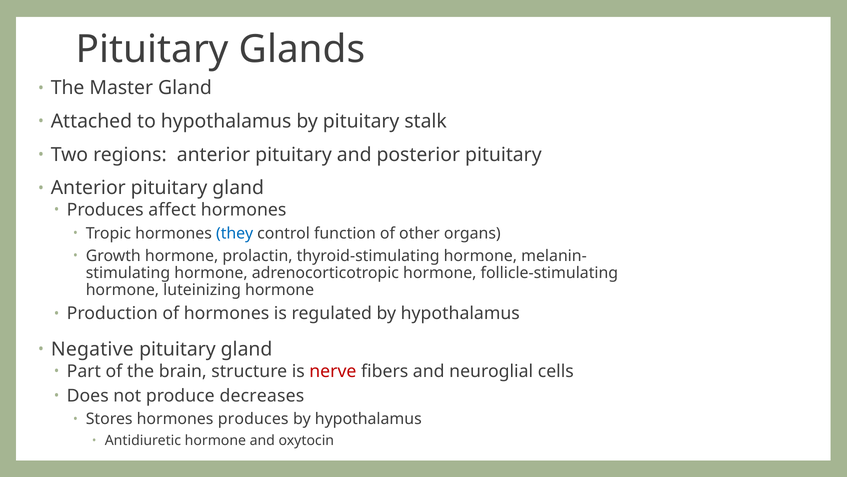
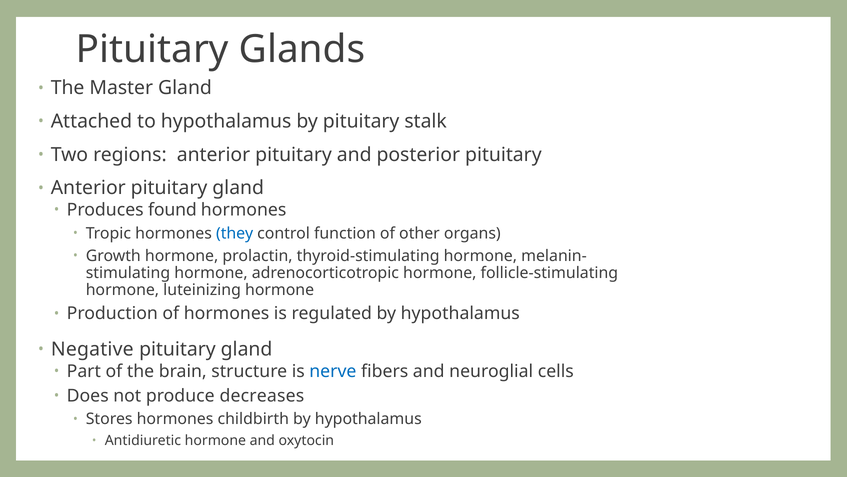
affect: affect -> found
nerve colour: red -> blue
hormones produces: produces -> childbirth
